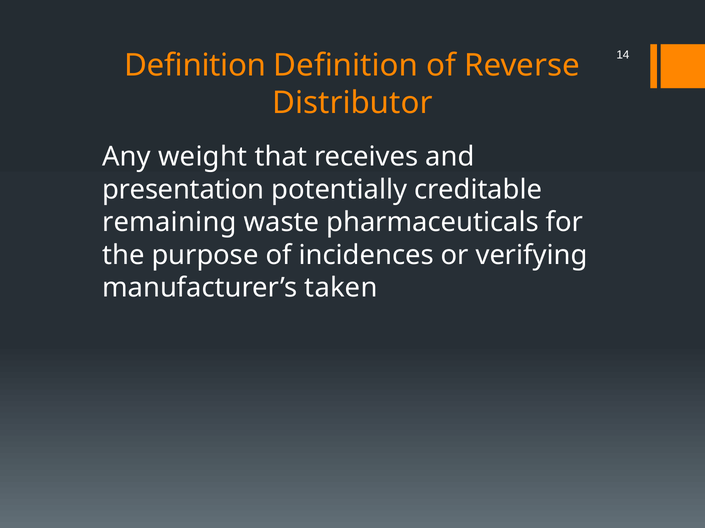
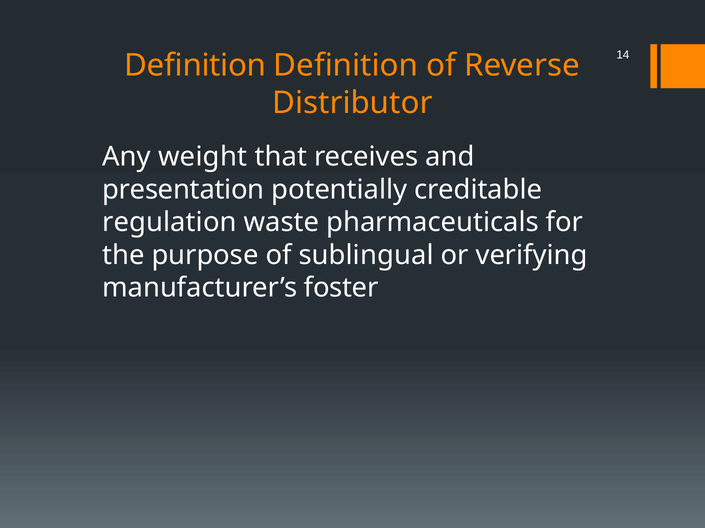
remaining: remaining -> regulation
incidences: incidences -> sublingual
taken: taken -> foster
